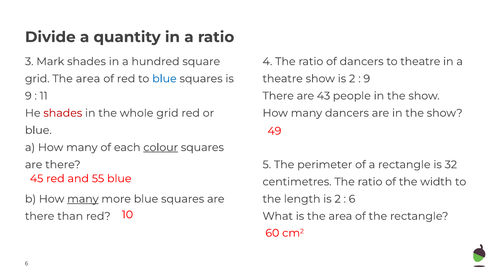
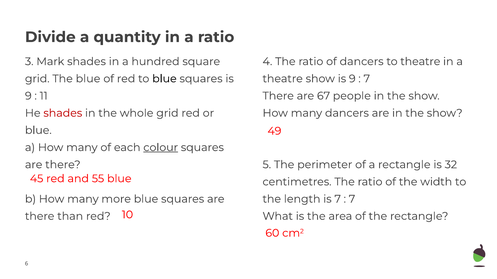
show is 2: 2 -> 9
9 at (367, 79): 9 -> 7
grid The area: area -> blue
blue at (164, 79) colour: blue -> black
43: 43 -> 67
length is 2: 2 -> 7
6 at (352, 199): 6 -> 7
many at (83, 199) underline: present -> none
